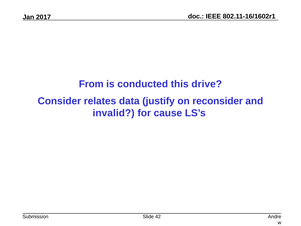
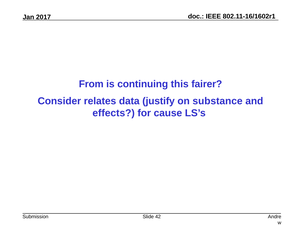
conducted: conducted -> continuing
drive: drive -> fairer
reconsider: reconsider -> substance
invalid: invalid -> effects
